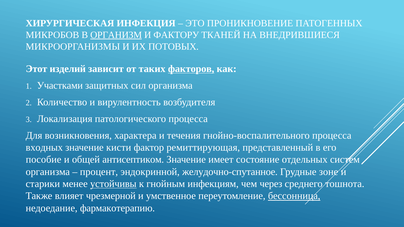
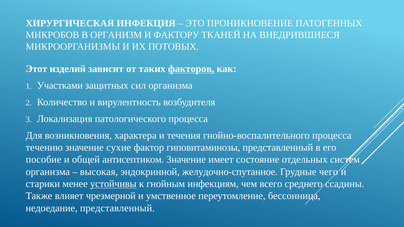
ОРГАНИЗМ underline: present -> none
входных: входных -> течению
кисти: кисти -> сухие
ремиттирующая: ремиттирующая -> гиповитаминозы
процент: процент -> высокая
зоне: зоне -> чего
через: через -> всего
тошнота: тошнота -> ссадины
бессонница underline: present -> none
недоедание фармакотерапию: фармакотерапию -> представленный
